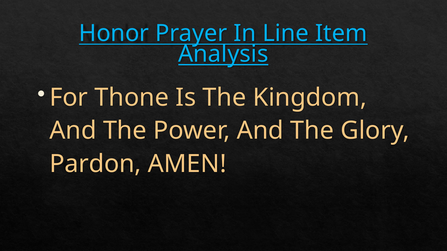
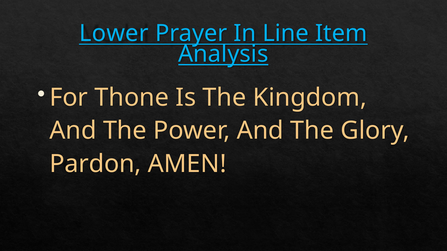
Honor: Honor -> Lower
